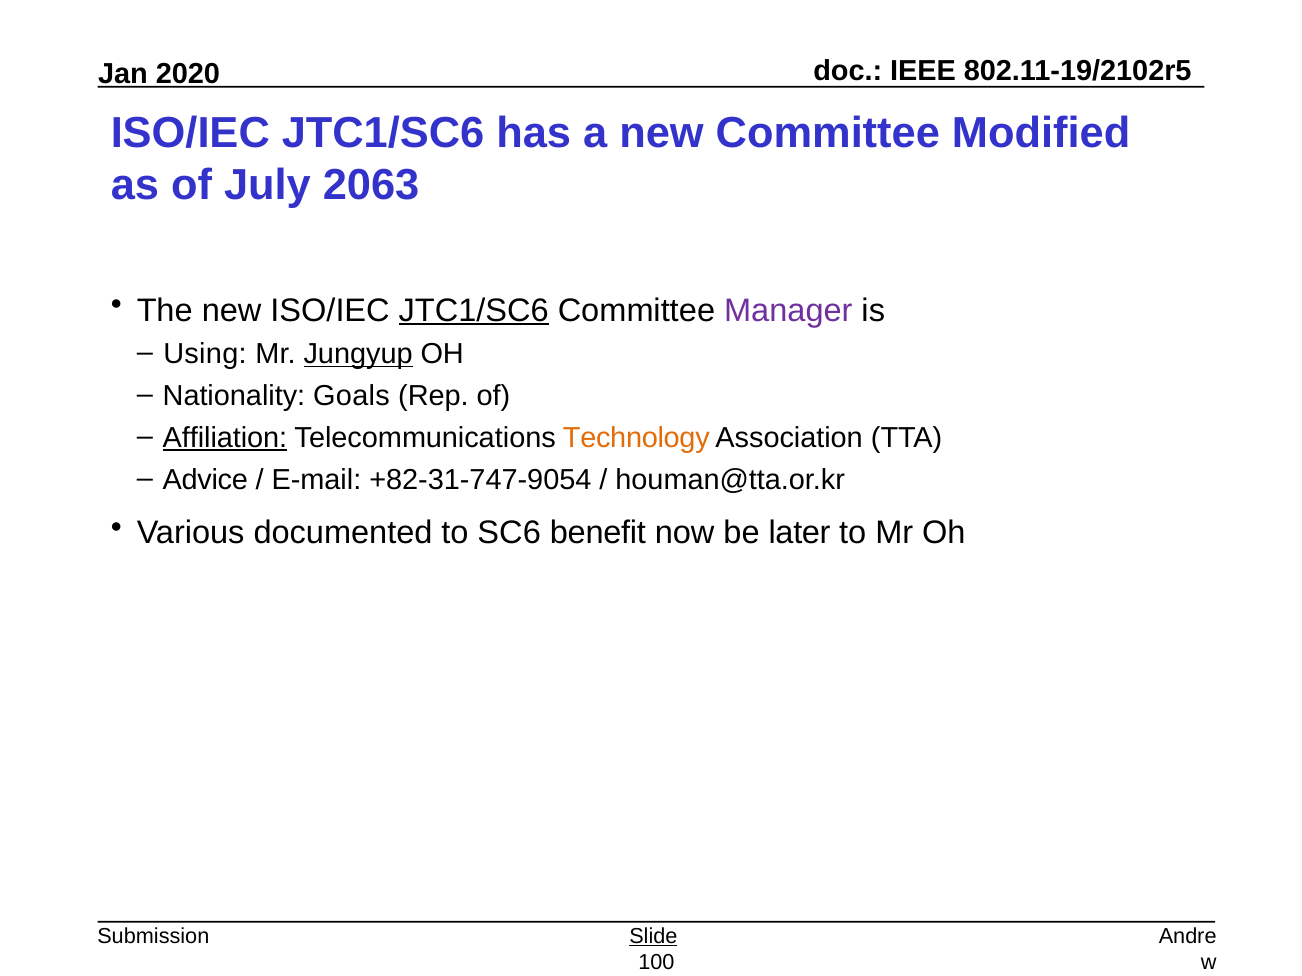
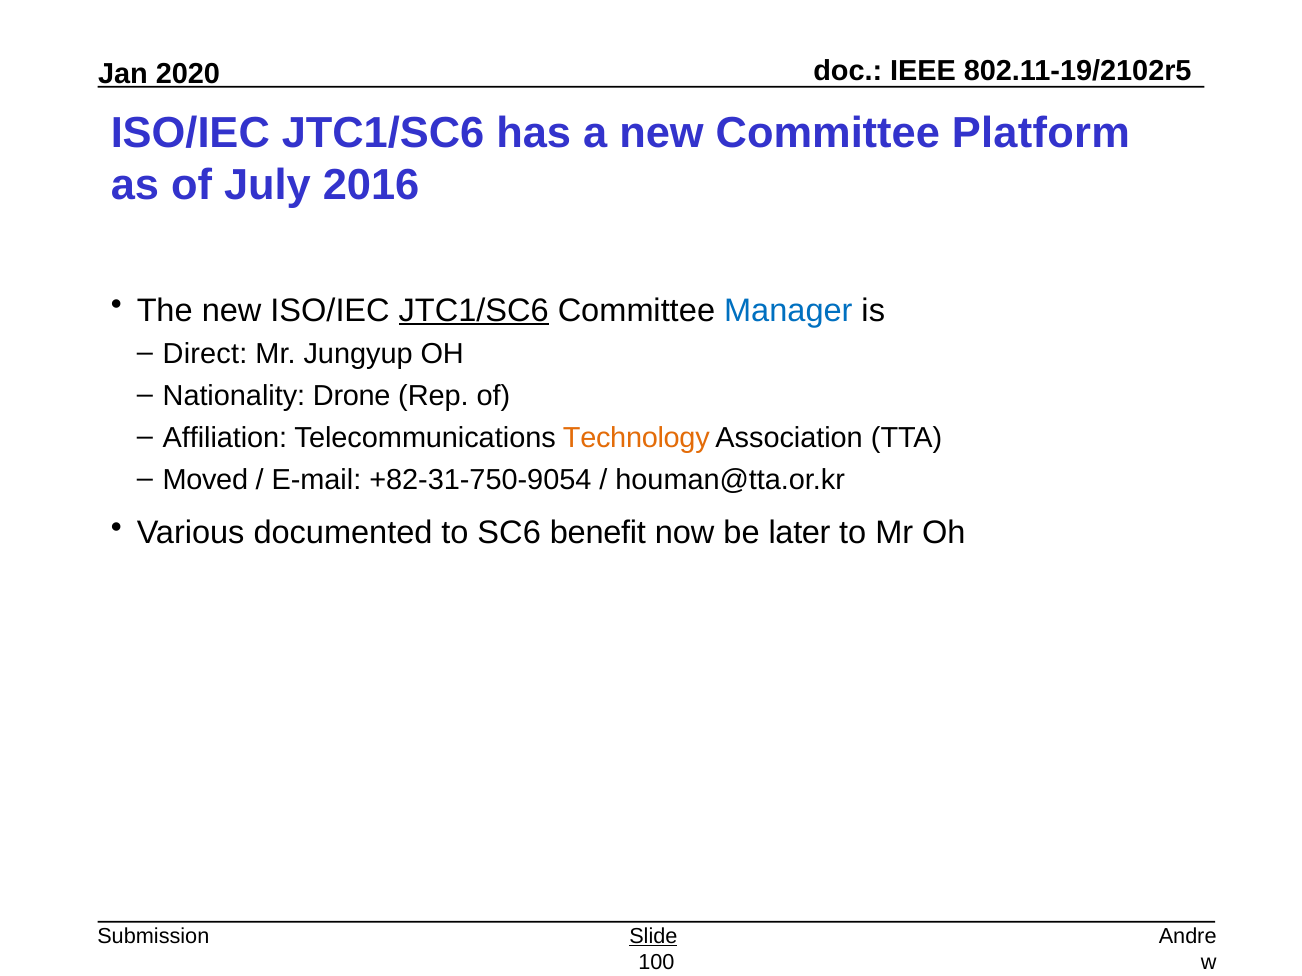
Modified: Modified -> Platform
2063: 2063 -> 2016
Manager colour: purple -> blue
Using: Using -> Direct
Jungyup underline: present -> none
Goals: Goals -> Drone
Affiliation underline: present -> none
Advice: Advice -> Moved
+82-31-747-9054: +82-31-747-9054 -> +82-31-750-9054
